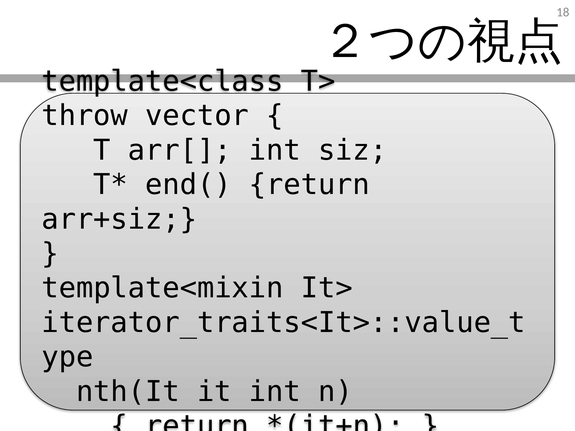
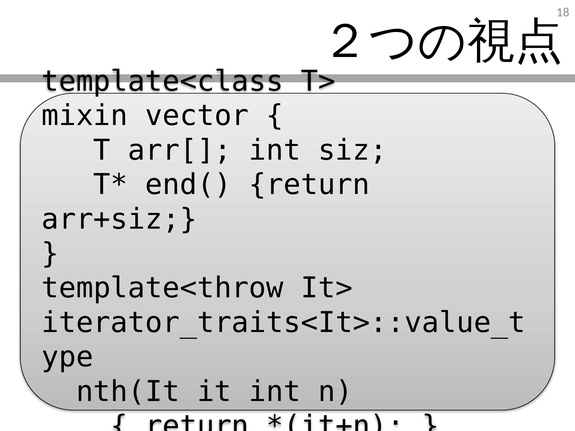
throw: throw -> mixin
template<mixin: template<mixin -> template<throw
